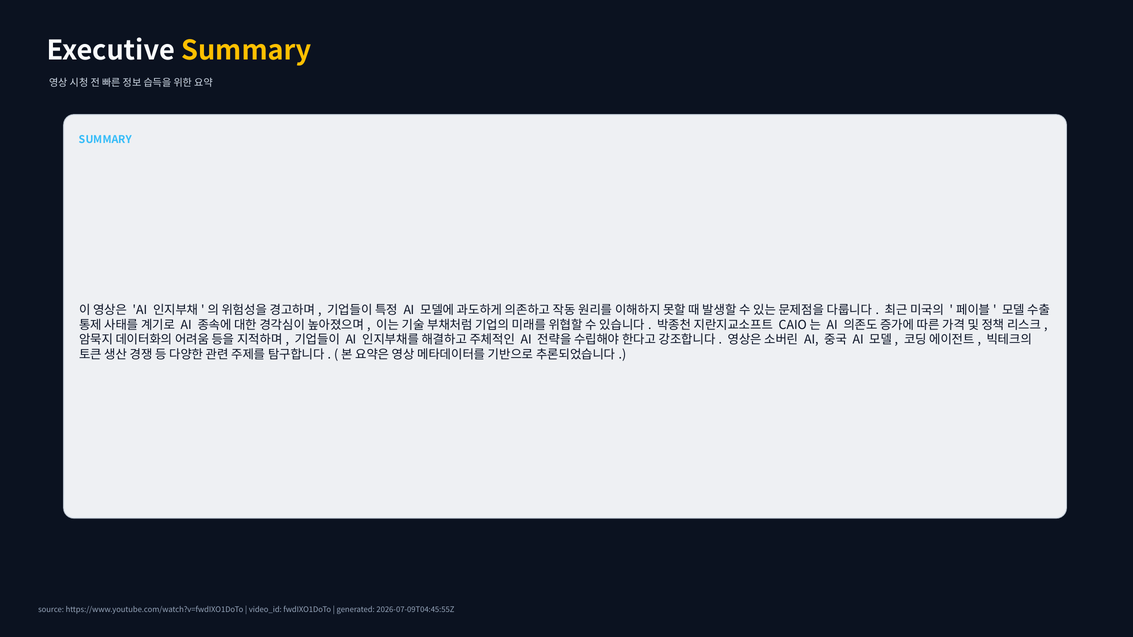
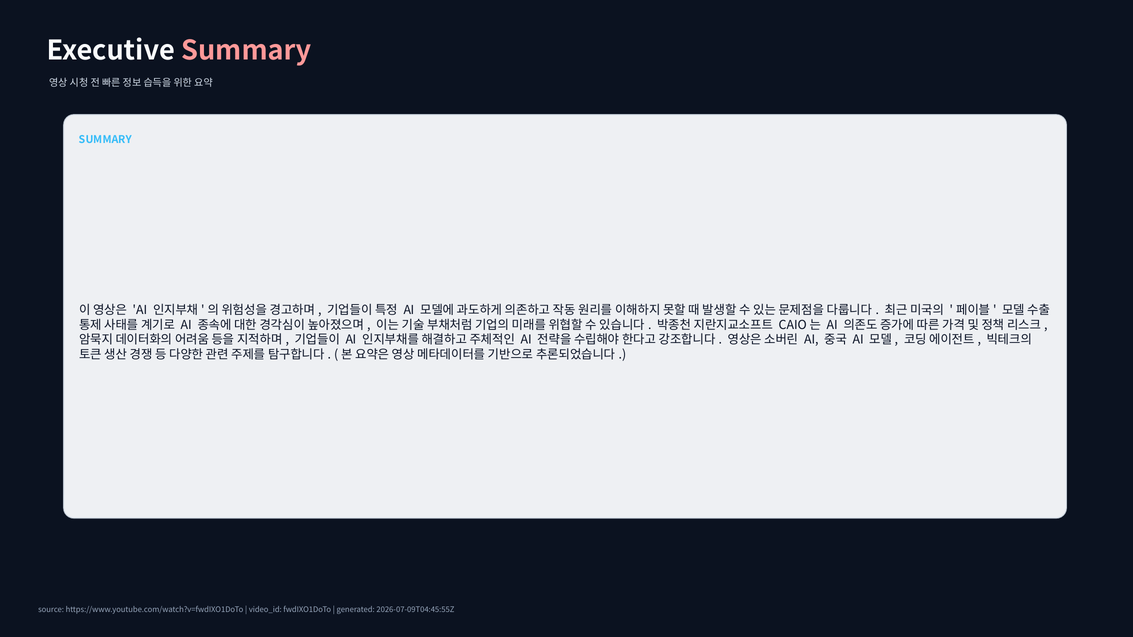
Summary at (246, 51) colour: yellow -> pink
